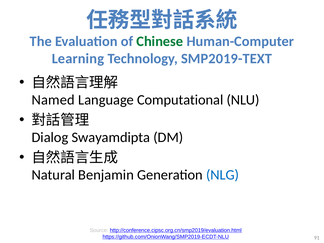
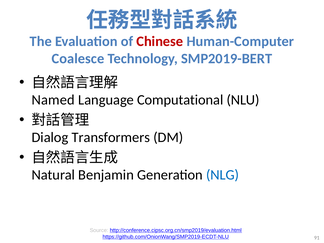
Chinese colour: green -> red
Learning: Learning -> Coalesce
SMP2019-TEXT: SMP2019-TEXT -> SMP2019-BERT
Swayamdipta: Swayamdipta -> Transformers
